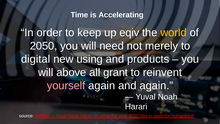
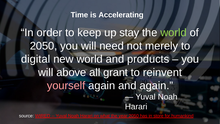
eqiv: eqiv -> stay
world at (174, 33) colour: yellow -> light green
new using: using -> world
